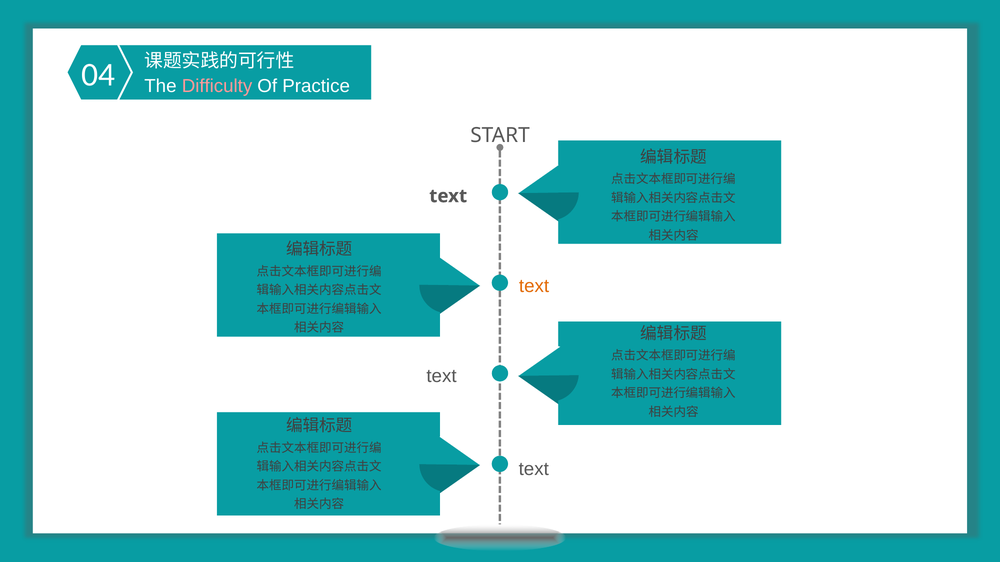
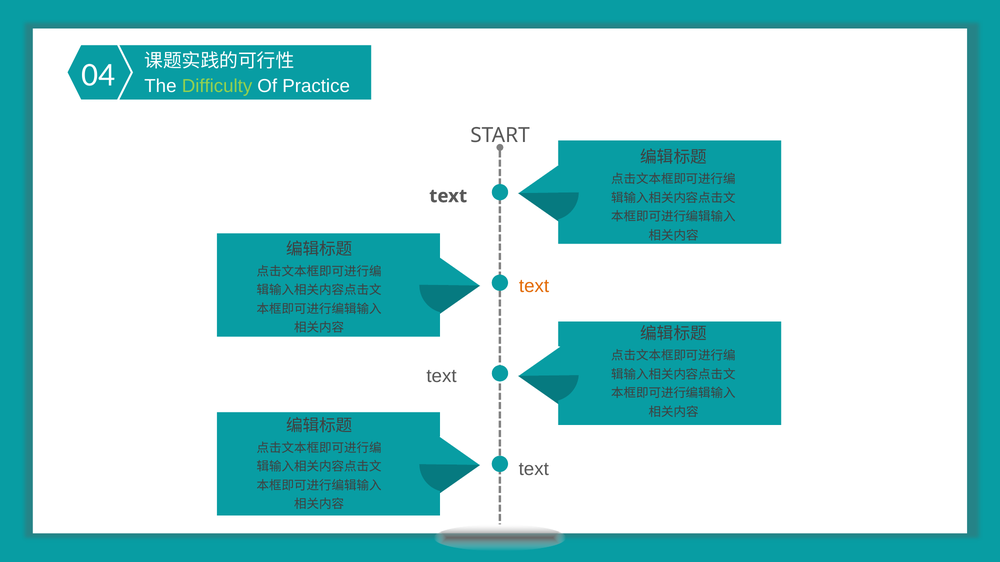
Difficulty colour: pink -> light green
